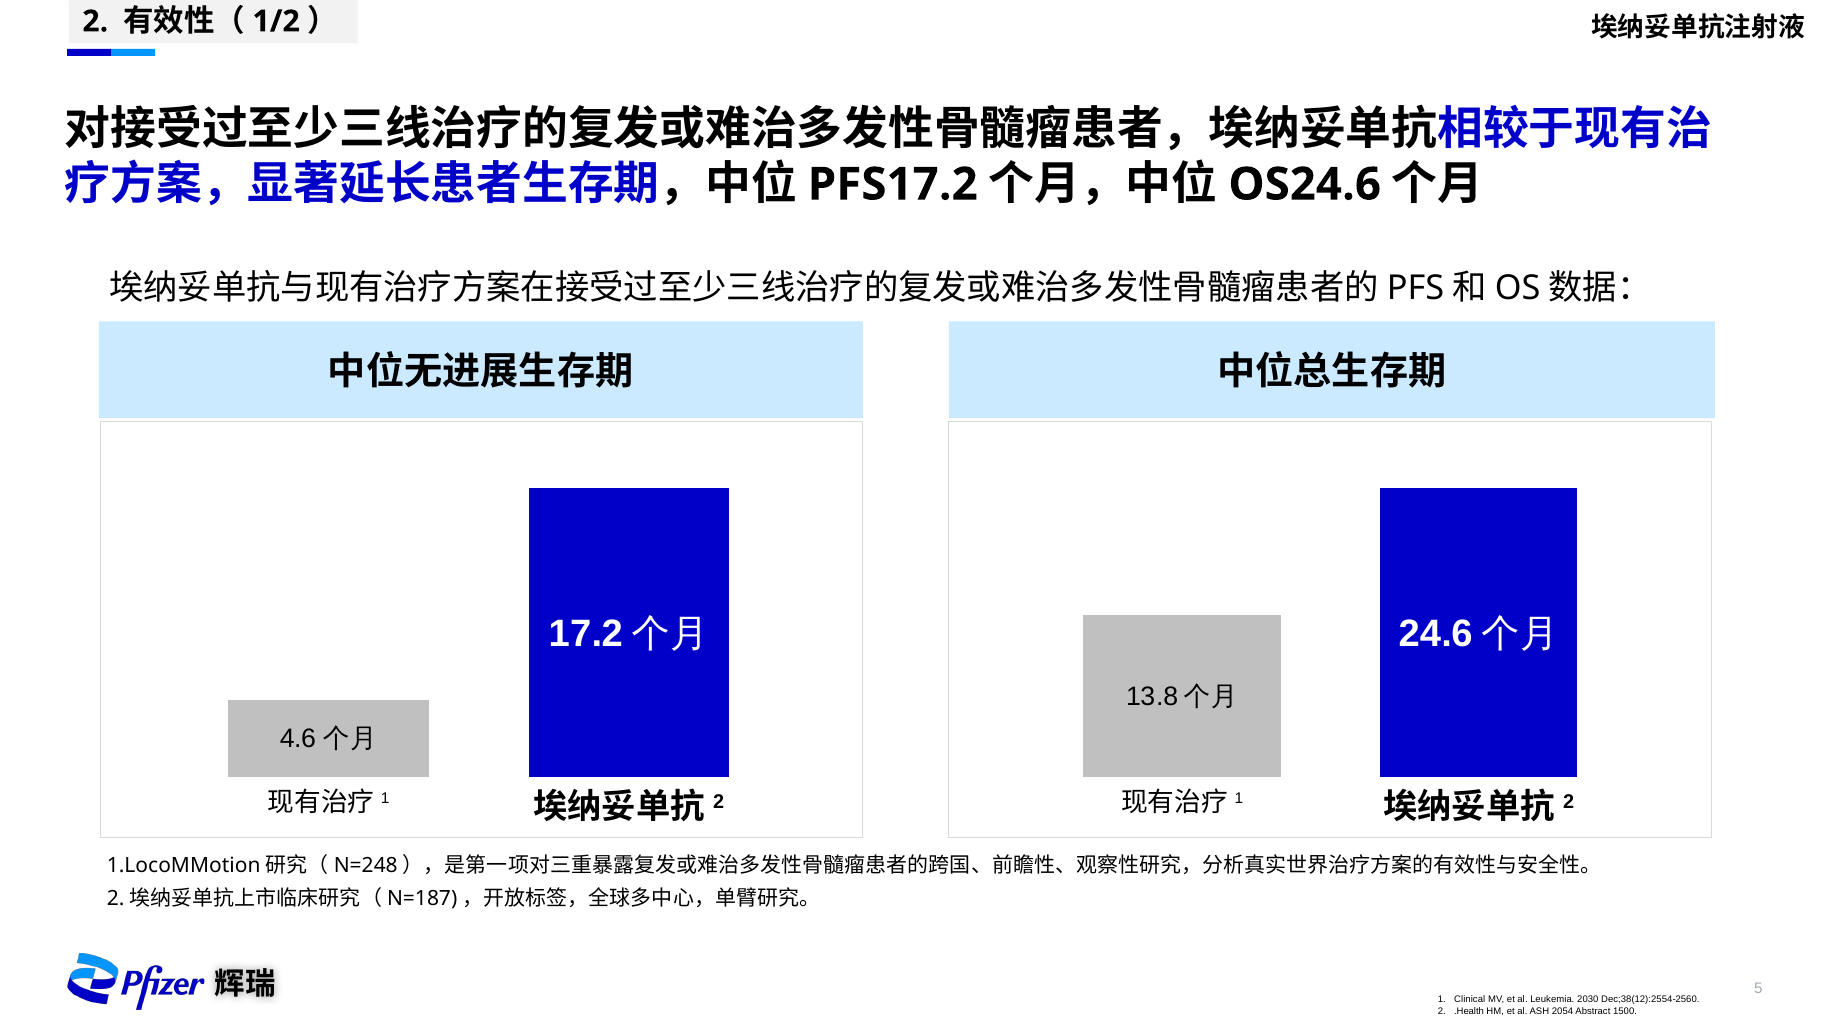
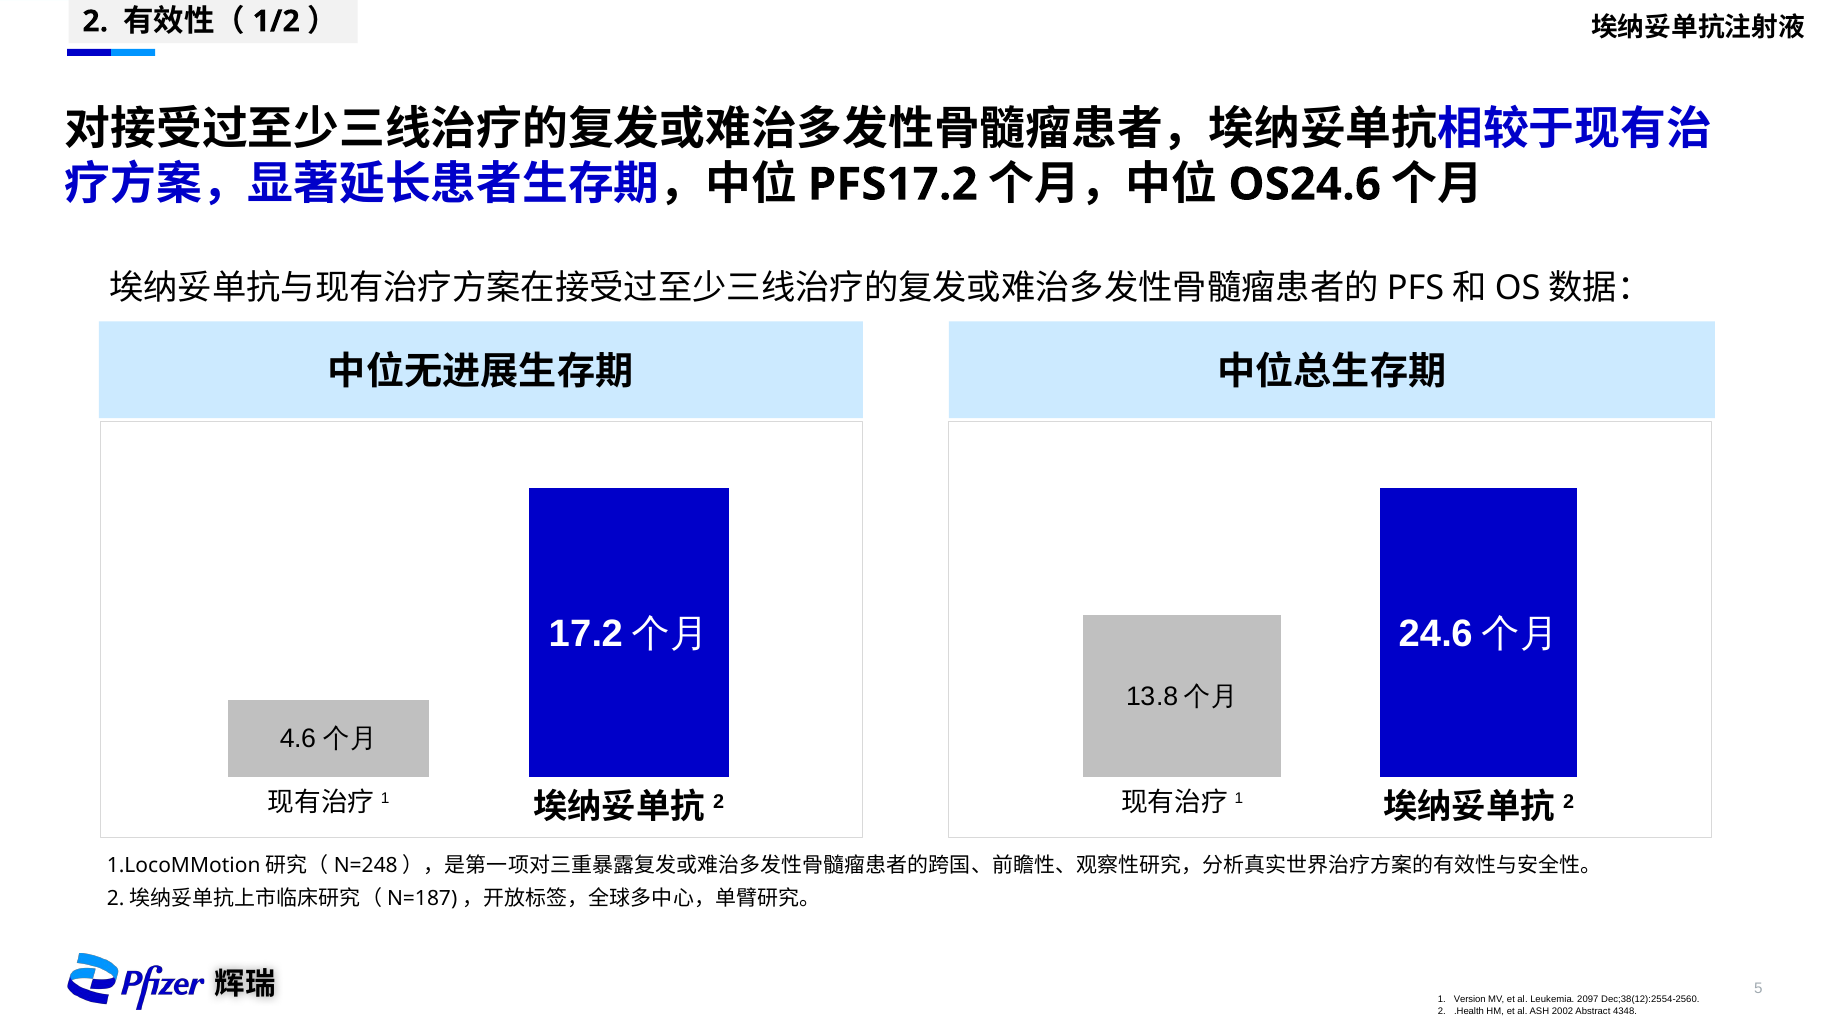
Clinical: Clinical -> Version
2030: 2030 -> 2097
2054: 2054 -> 2002
1500: 1500 -> 4348
